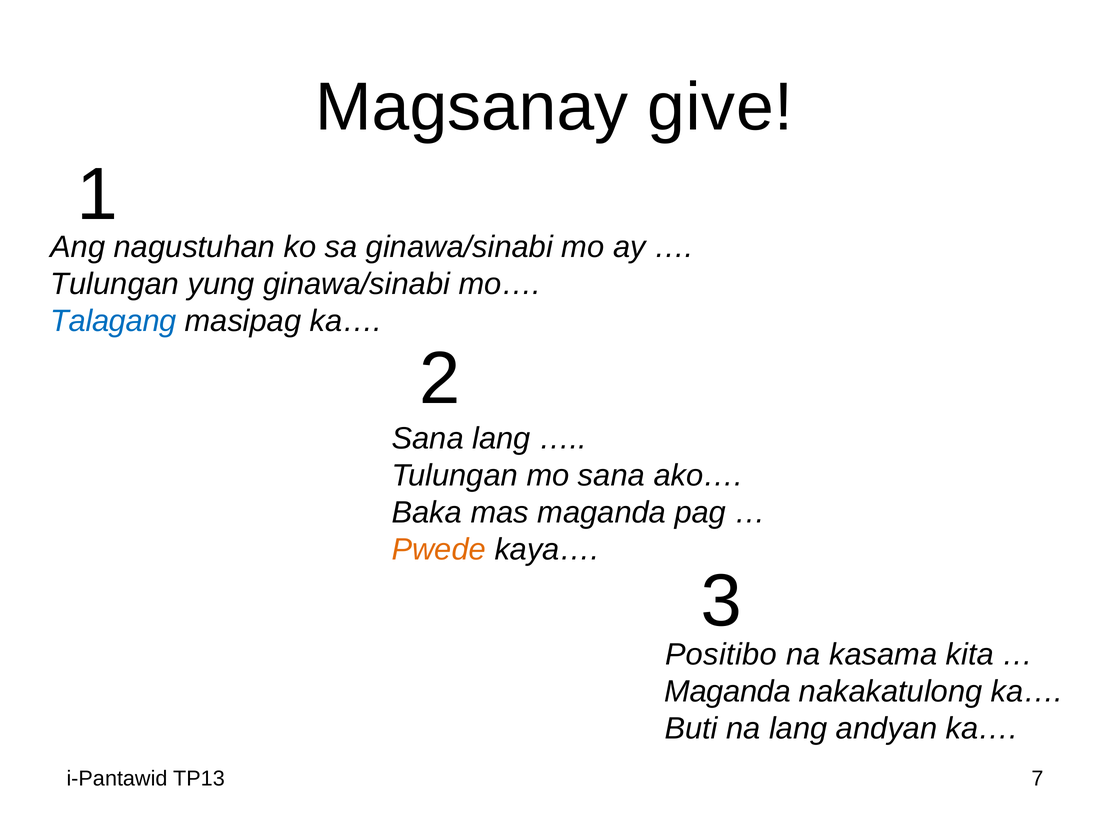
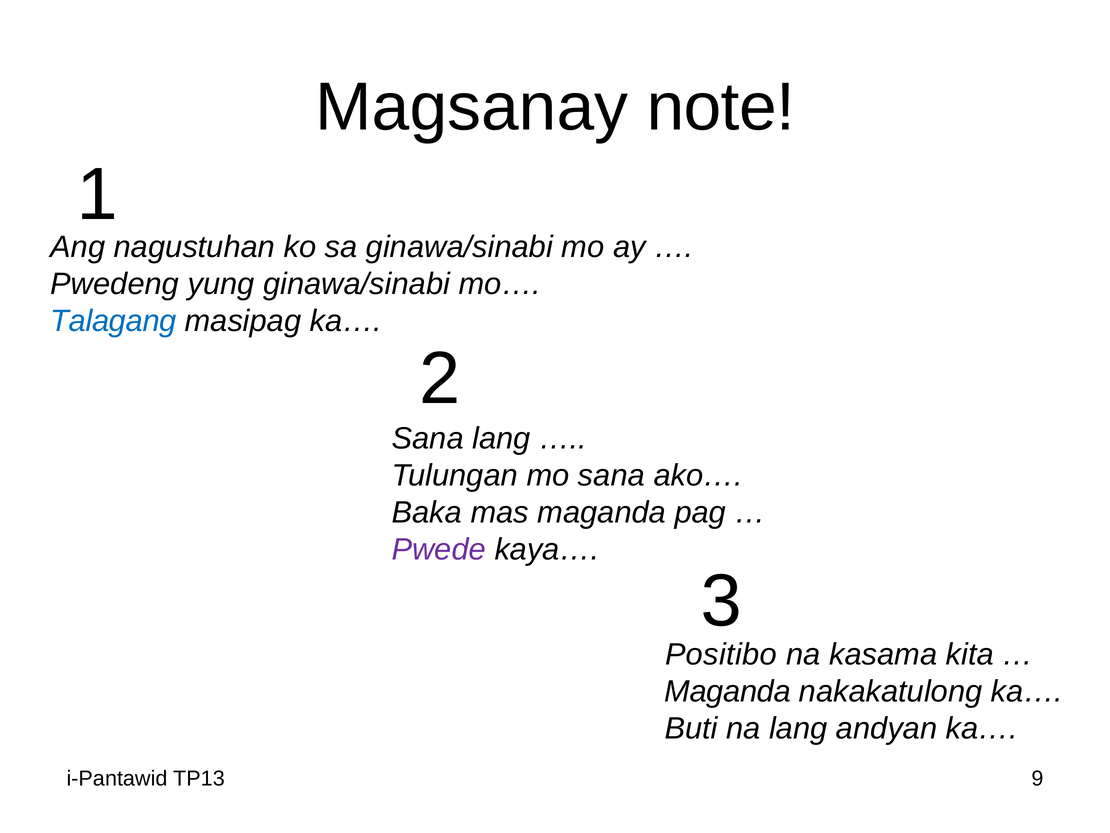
give: give -> note
Tulungan at (115, 284): Tulungan -> Pwedeng
Pwede colour: orange -> purple
7: 7 -> 9
